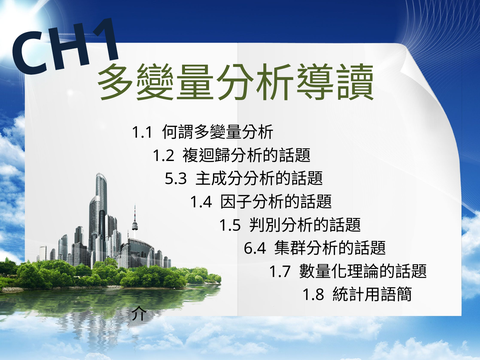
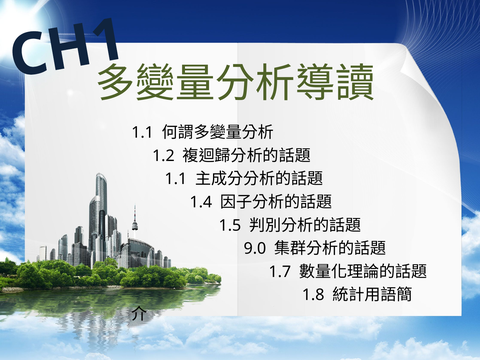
5.3 at (176, 179): 5.3 -> 1.1
6.4: 6.4 -> 9.0
